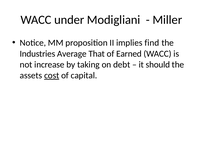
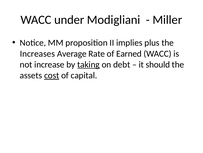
find: find -> plus
Industries: Industries -> Increases
That: That -> Rate
taking underline: none -> present
